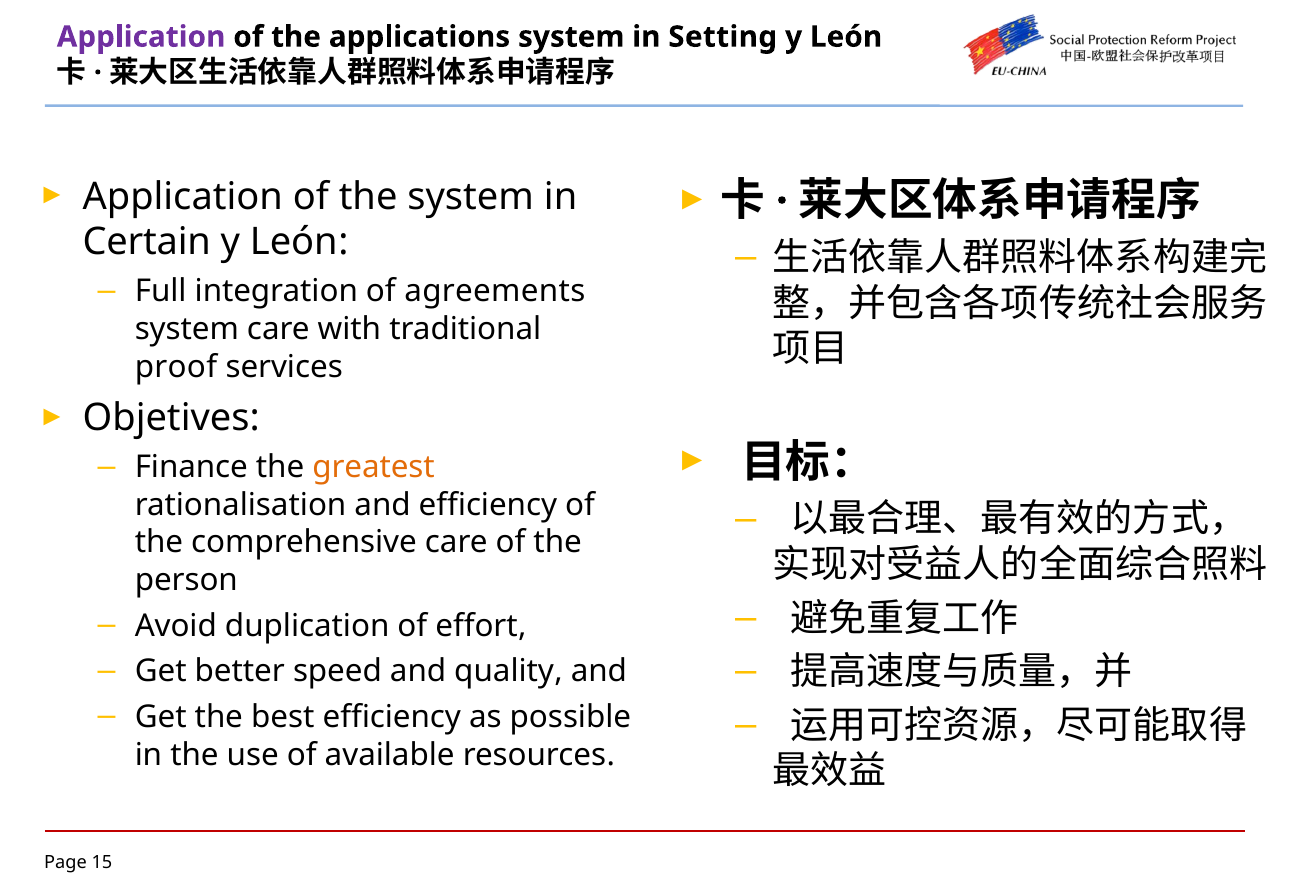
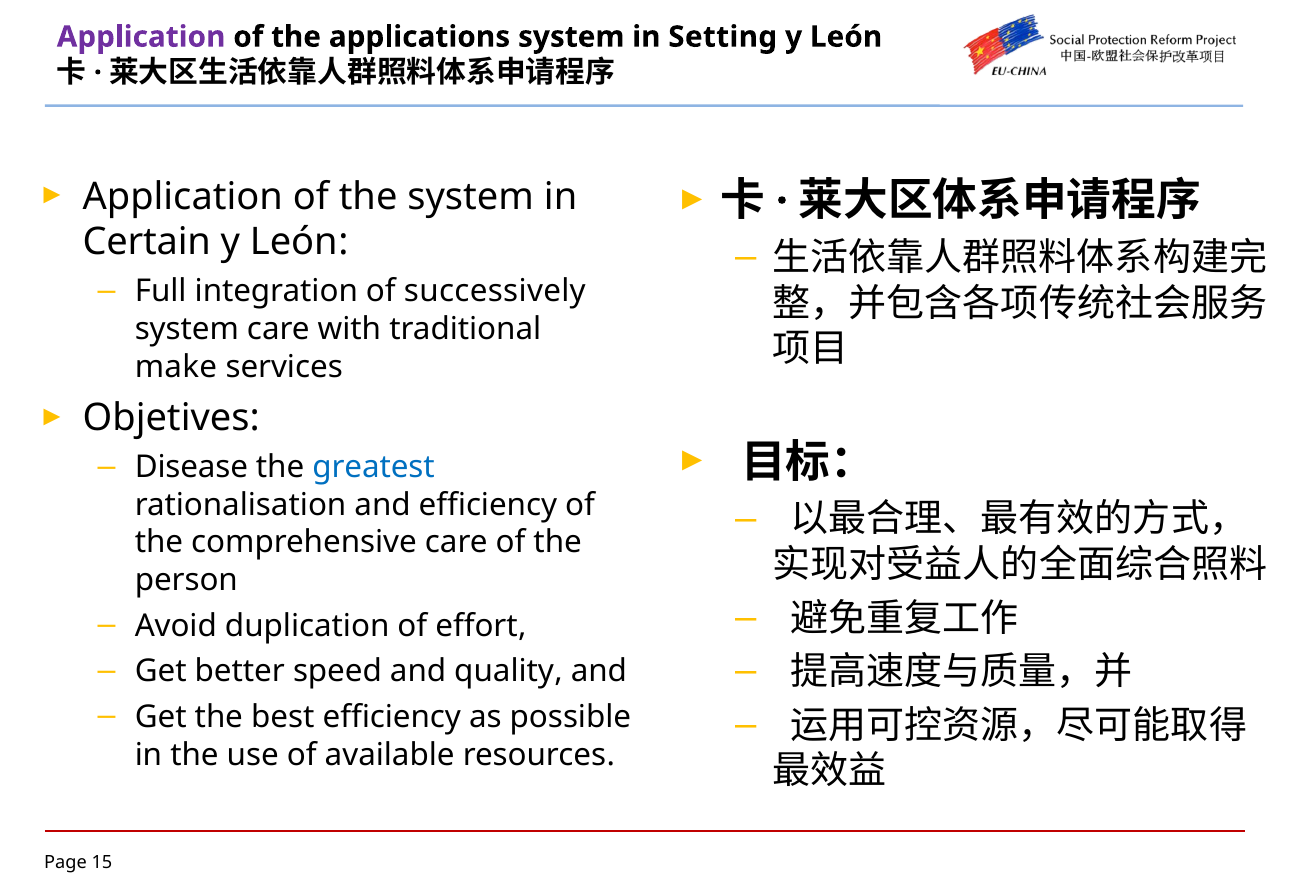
agreements: agreements -> successively
proof: proof -> make
Finance: Finance -> Disease
greatest colour: orange -> blue
